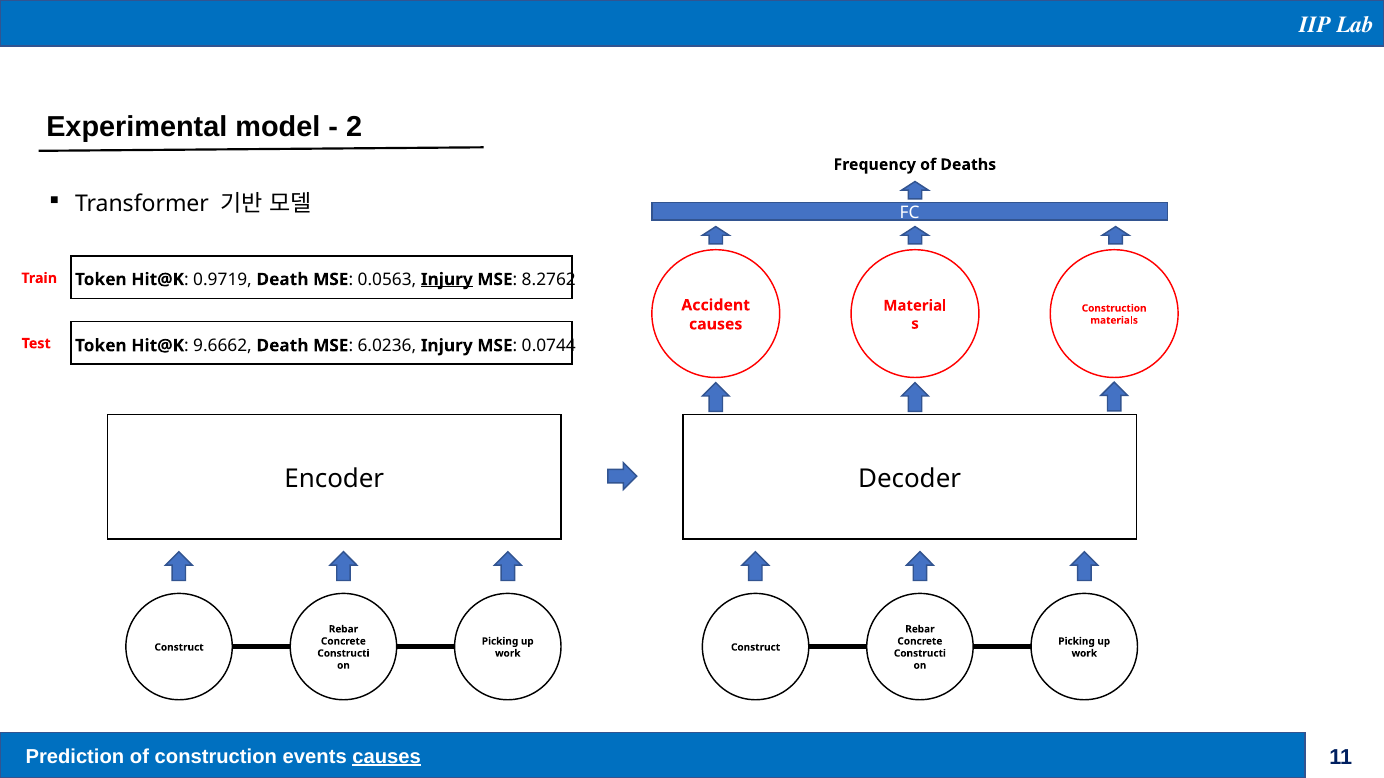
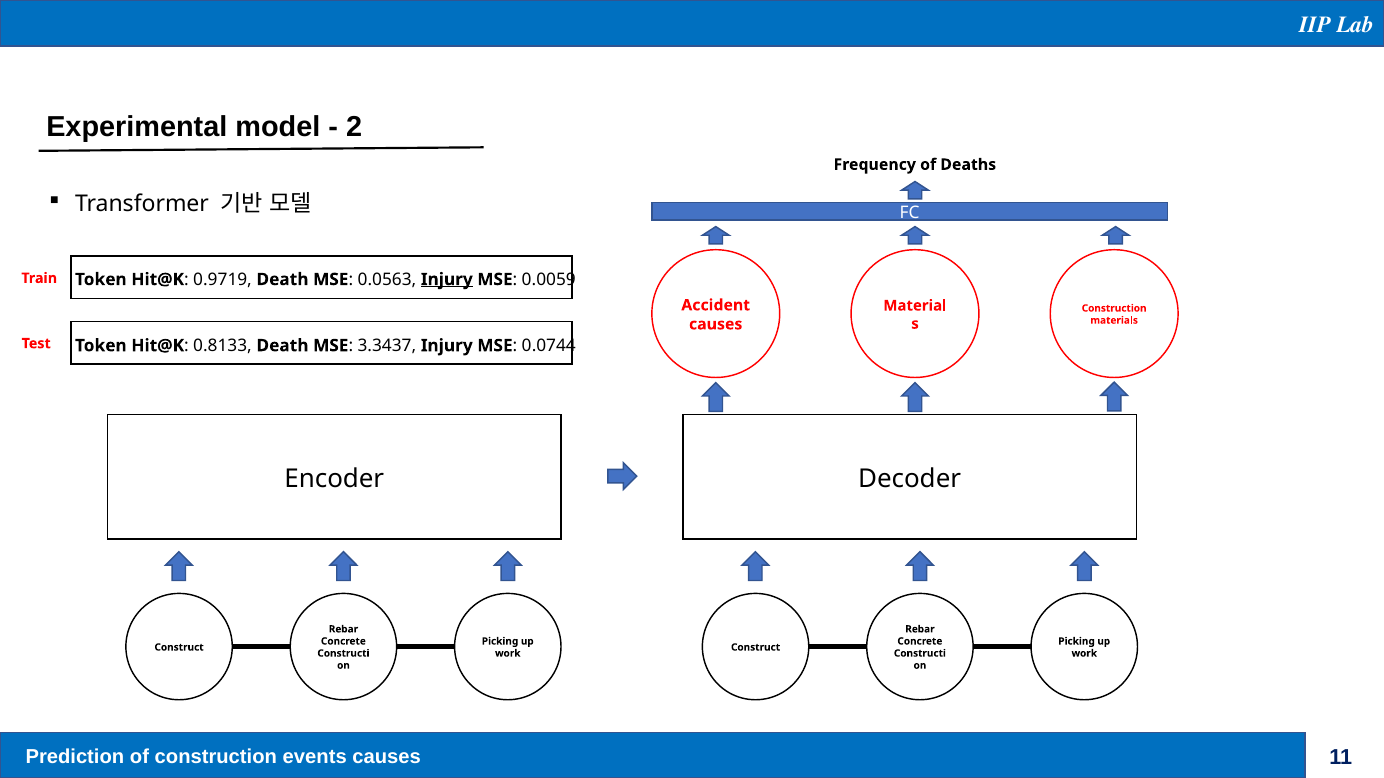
8.2762: 8.2762 -> 0.0059
9.6662: 9.6662 -> 0.8133
6.0236: 6.0236 -> 3.3437
causes at (387, 757) underline: present -> none
